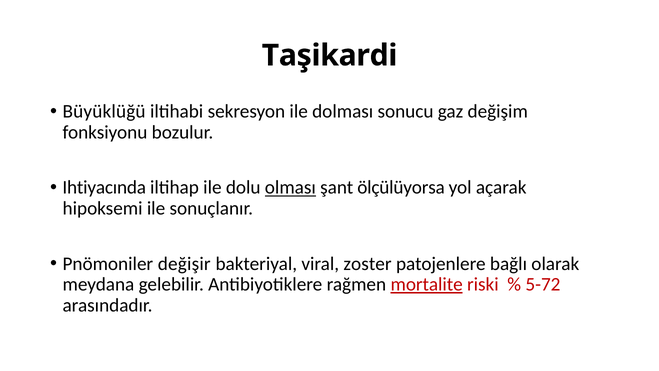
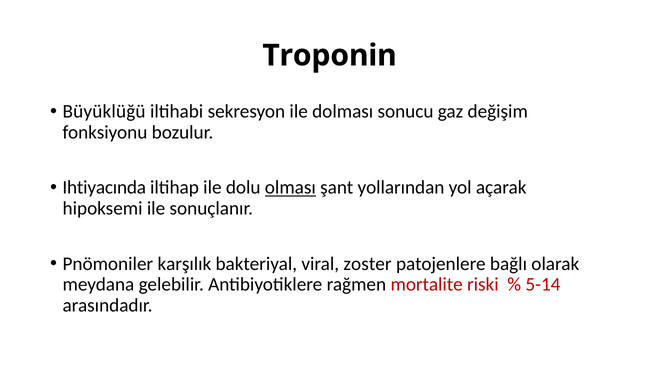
Taşikardi: Taşikardi -> Troponin
ölçülüyorsa: ölçülüyorsa -> yollarından
değişir: değişir -> karşılık
mortalite underline: present -> none
5-72: 5-72 -> 5-14
